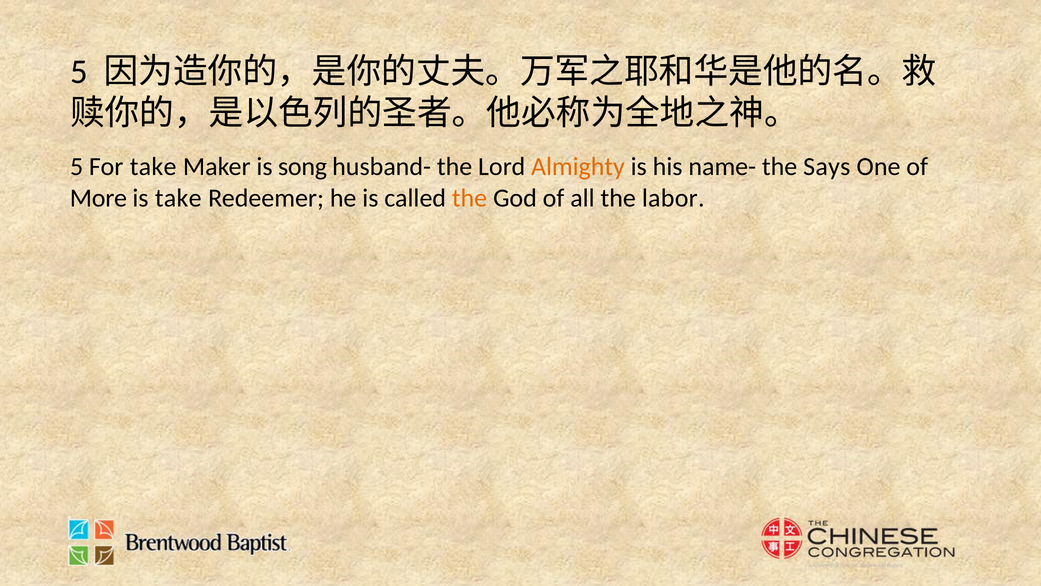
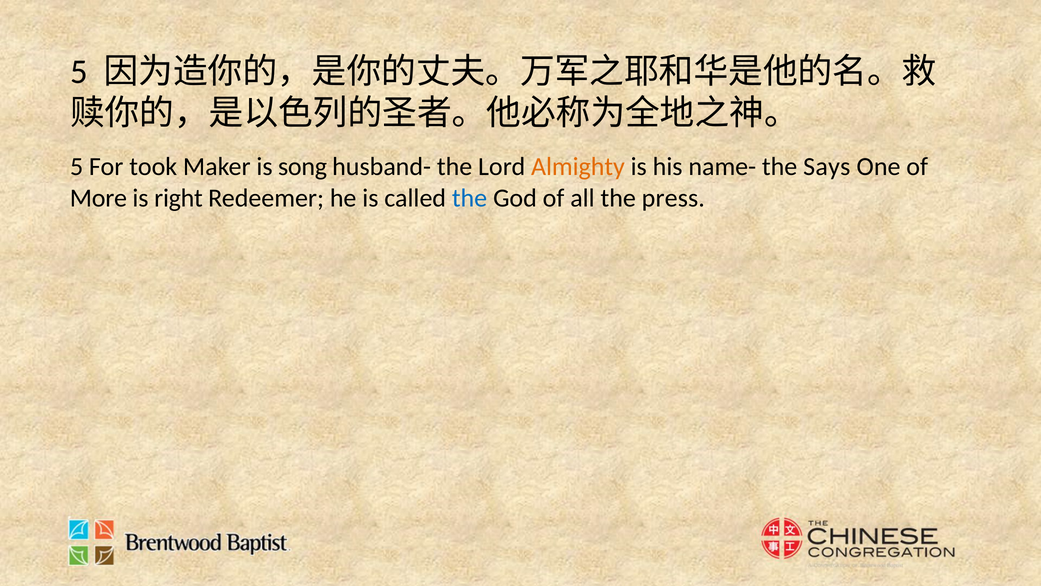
For take: take -> took
is take: take -> right
the at (470, 198) colour: orange -> blue
labor: labor -> press
